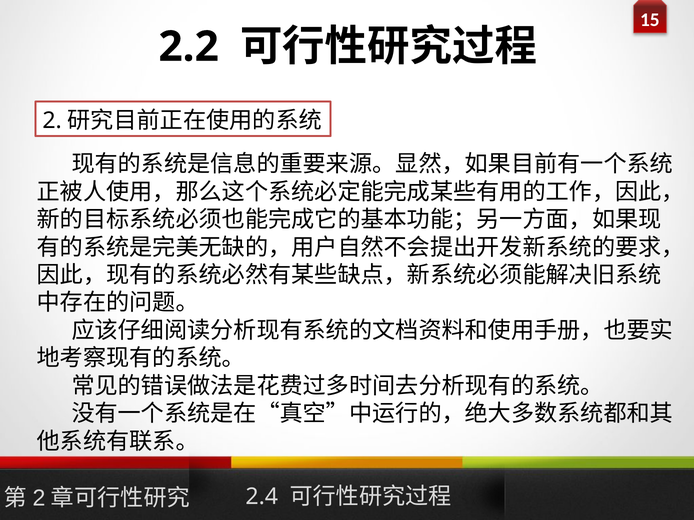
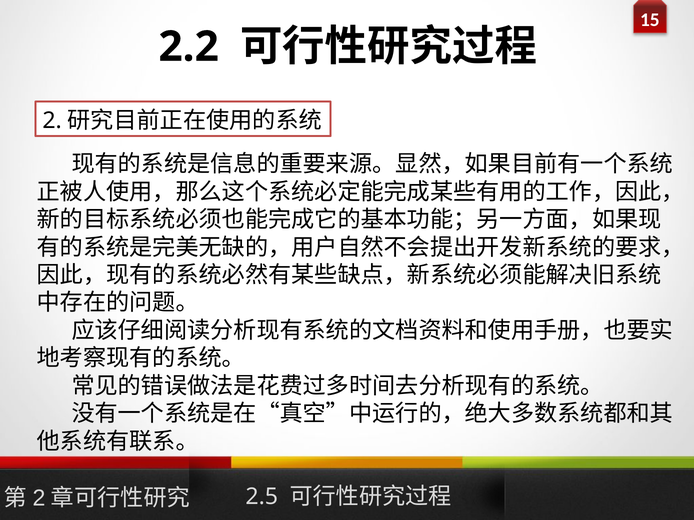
2.4: 2.4 -> 2.5
